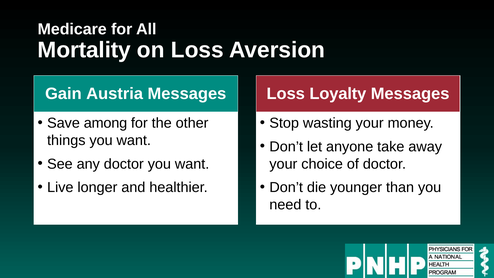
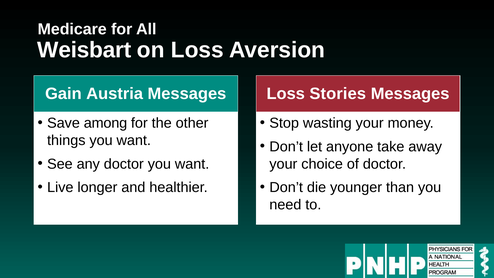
Mortality: Mortality -> Weisbart
Loyalty: Loyalty -> Stories
